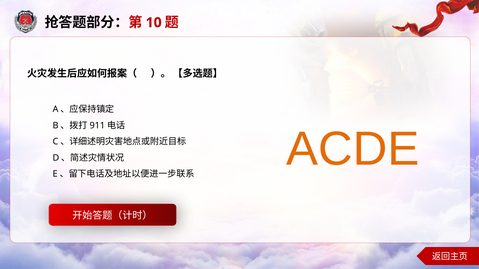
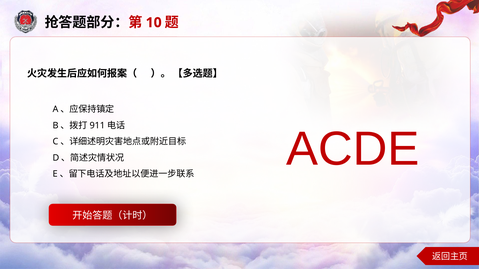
ACDE colour: orange -> red
